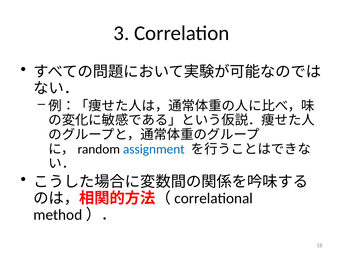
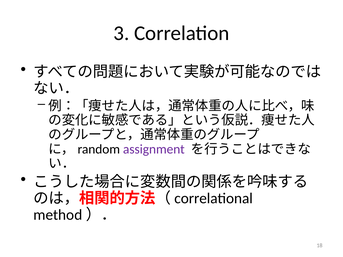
assignment colour: blue -> purple
